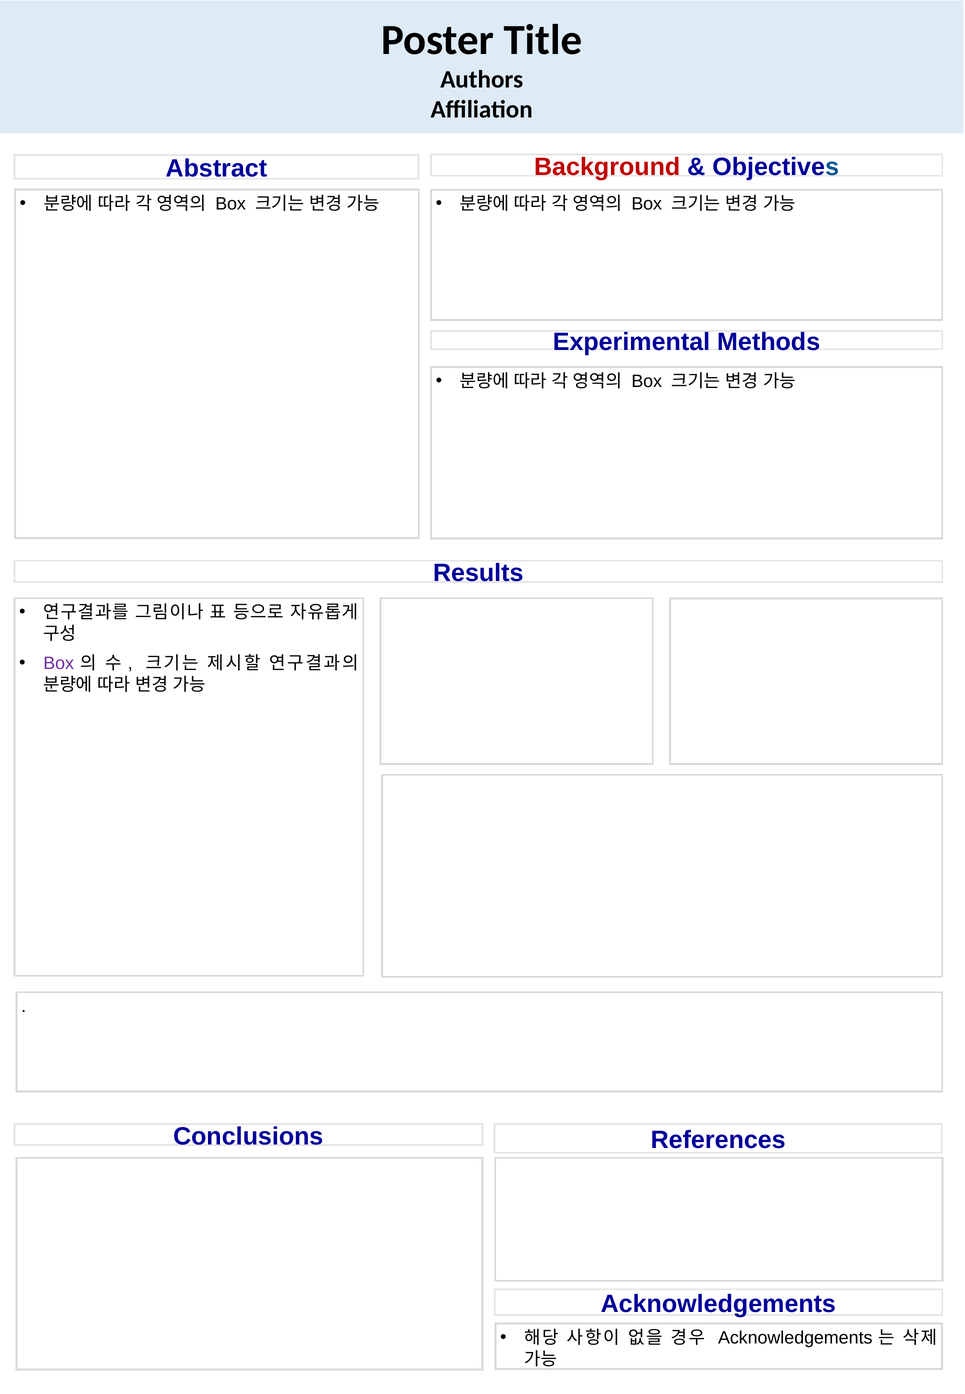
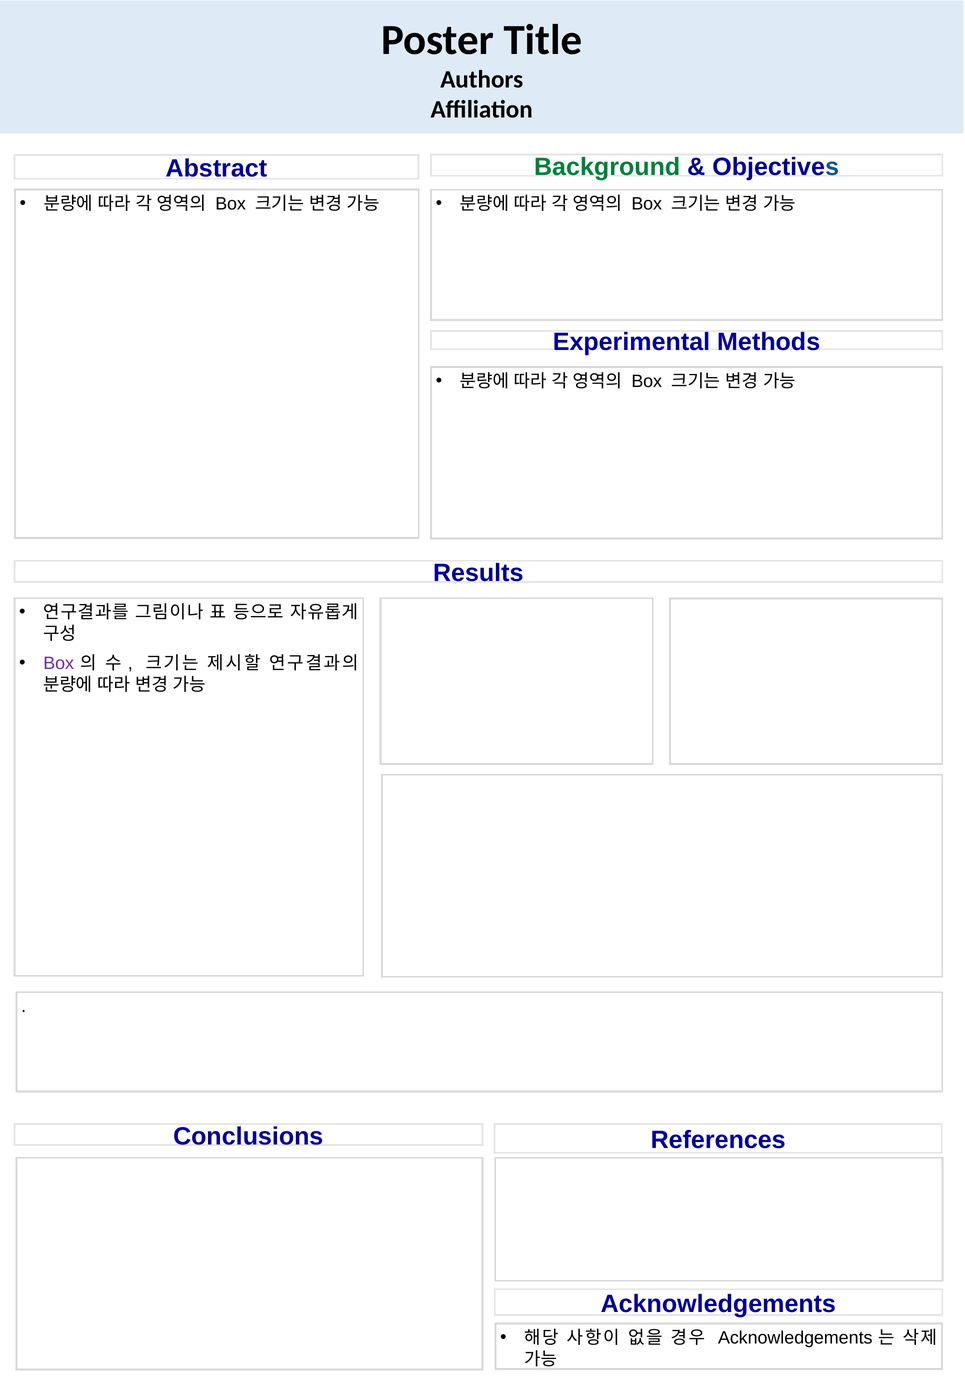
Background colour: red -> green
